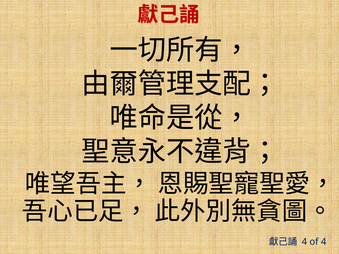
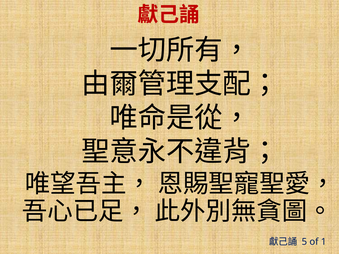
4 at (304, 242): 4 -> 5
of 4: 4 -> 1
